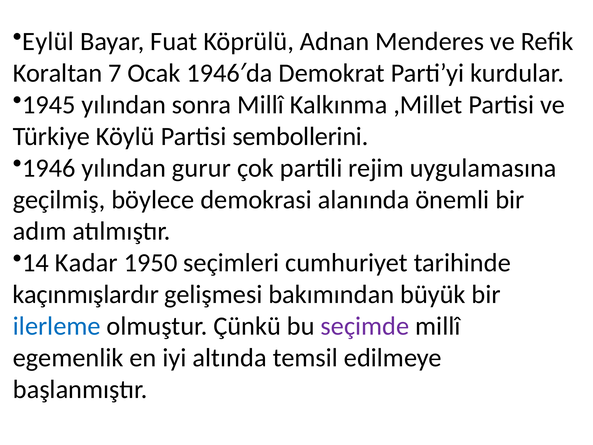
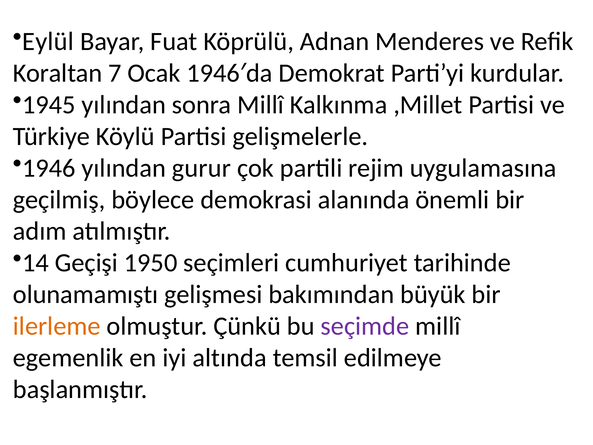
sembollerini: sembollerini -> gelişmelerle
Kadar: Kadar -> Geçişi
kaçınmışlardır: kaçınmışlardır -> olunamamıştı
ilerleme colour: blue -> orange
